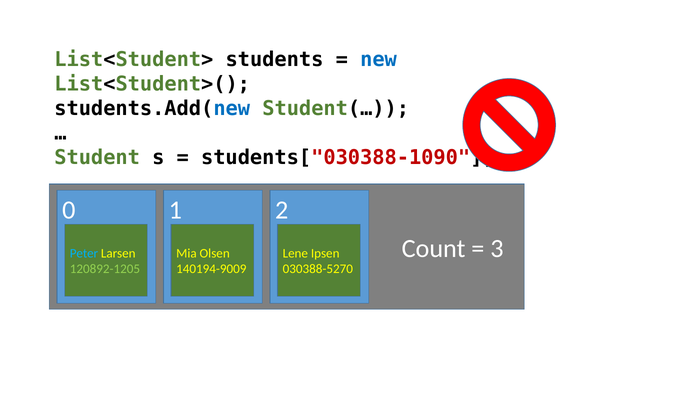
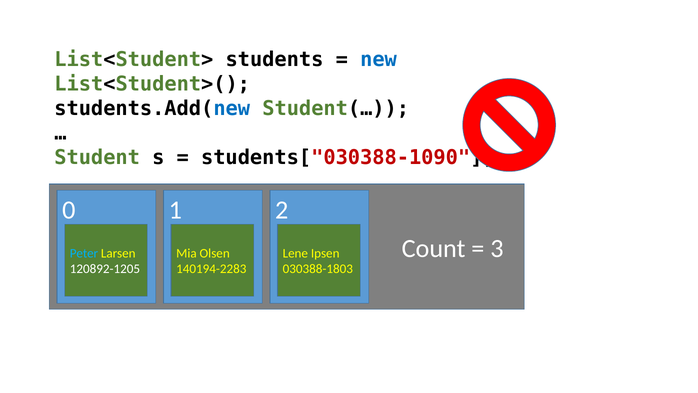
120892-1205 colour: light green -> white
140194-9009: 140194-9009 -> 140194-2283
030388-5270: 030388-5270 -> 030388-1803
